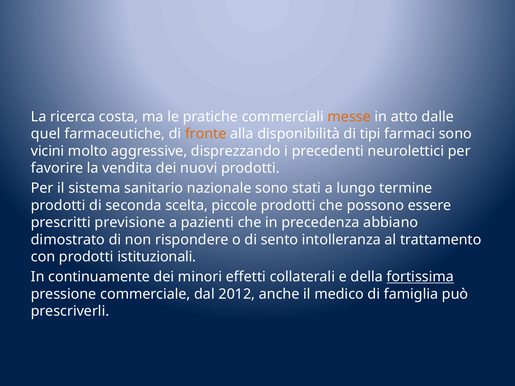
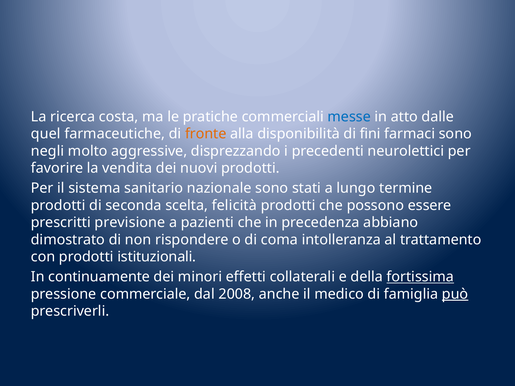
messe colour: orange -> blue
tipi: tipi -> fini
vicini: vicini -> negli
piccole: piccole -> felicità
sento: sento -> coma
2012: 2012 -> 2008
può underline: none -> present
